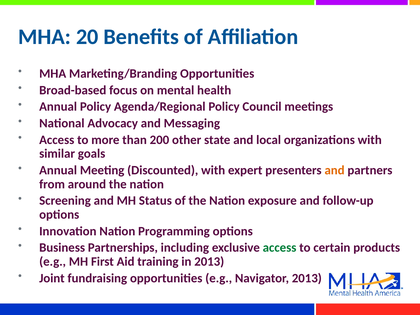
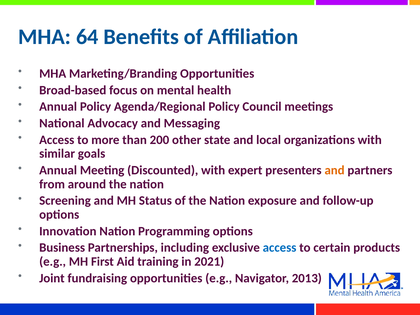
20: 20 -> 64
access at (280, 248) colour: green -> blue
in 2013: 2013 -> 2021
